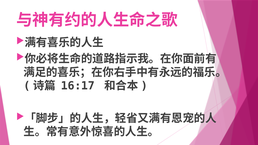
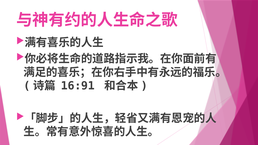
16:17: 16:17 -> 16:91
